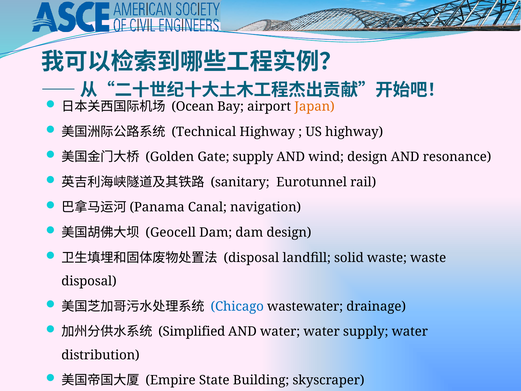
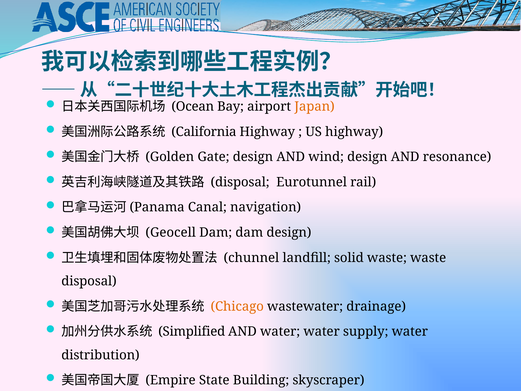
Technical: Technical -> California
Gate supply: supply -> design
sanitary at (240, 182): sanitary -> disposal
disposal at (251, 258): disposal -> chunnel
Chicago colour: blue -> orange
